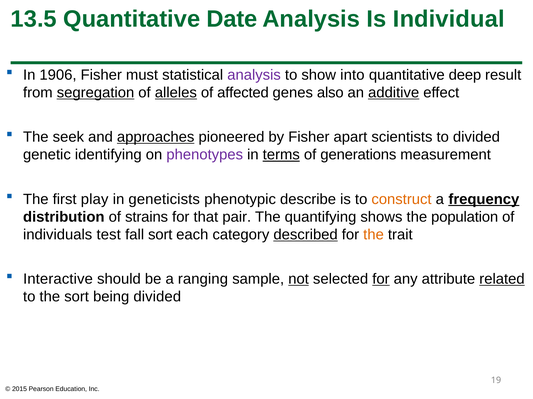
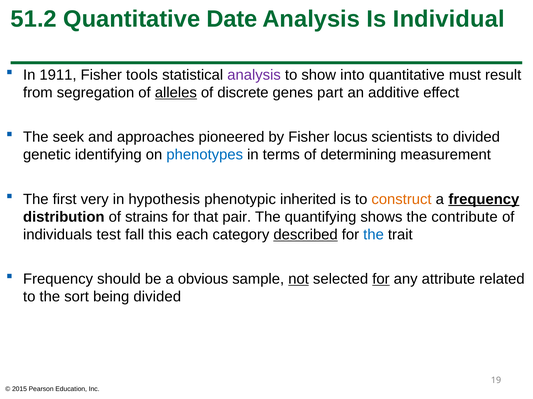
13.5: 13.5 -> 51.2
1906: 1906 -> 1911
must: must -> tools
deep: deep -> must
segregation underline: present -> none
affected: affected -> discrete
also: also -> part
additive underline: present -> none
approaches underline: present -> none
apart: apart -> locus
phenotypes colour: purple -> blue
terms underline: present -> none
generations: generations -> determining
play: play -> very
geneticists: geneticists -> hypothesis
describe: describe -> inherited
population: population -> contribute
fall sort: sort -> this
the at (374, 235) colour: orange -> blue
Interactive at (58, 279): Interactive -> Frequency
ranging: ranging -> obvious
related underline: present -> none
